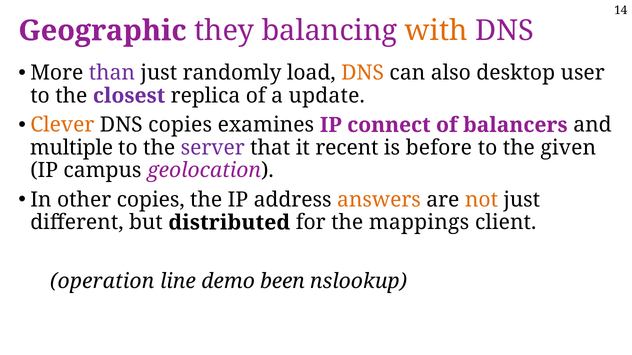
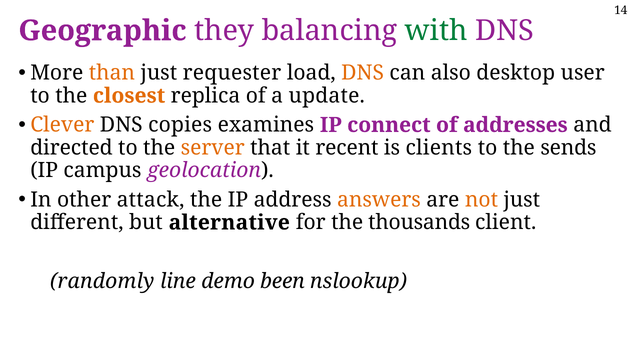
with colour: orange -> green
than colour: purple -> orange
randomly: randomly -> requester
closest colour: purple -> orange
balancers: balancers -> addresses
multiple: multiple -> directed
server colour: purple -> orange
before: before -> clients
given: given -> sends
other copies: copies -> attack
distributed: distributed -> alternative
mappings: mappings -> thousands
operation: operation -> randomly
